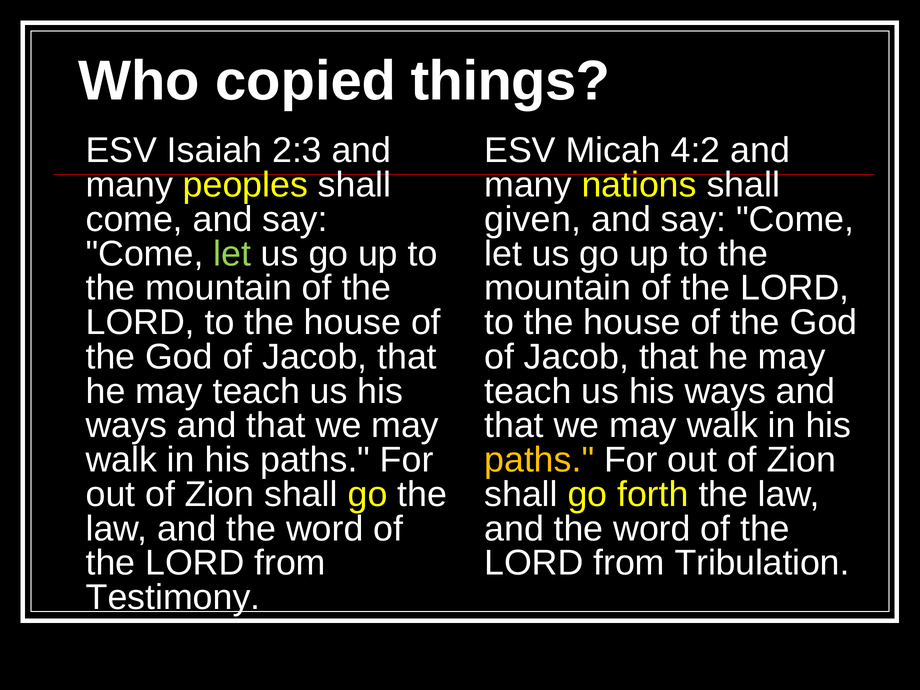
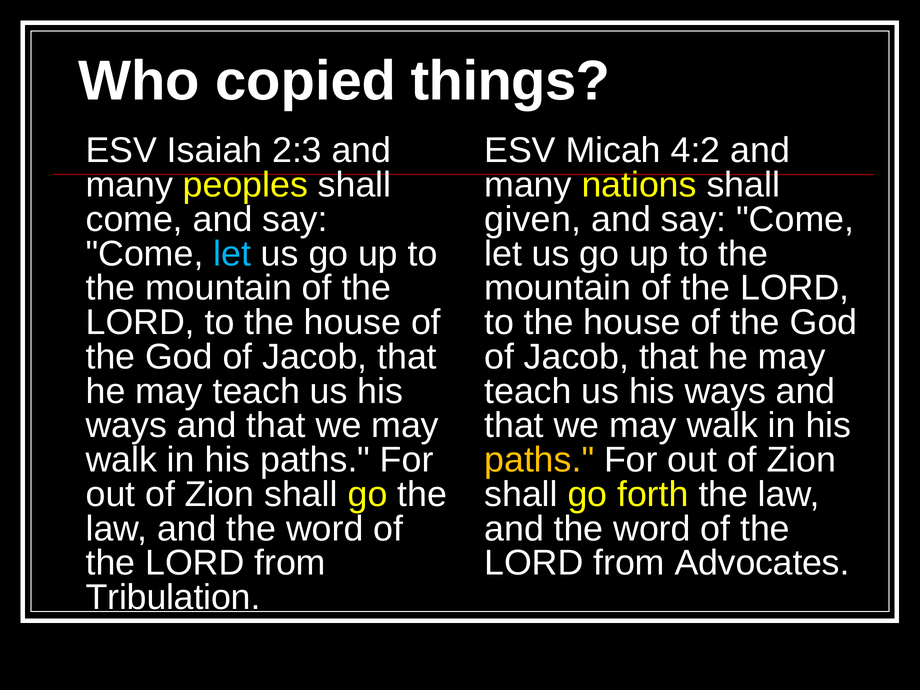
let at (232, 254) colour: light green -> light blue
Tribulation: Tribulation -> Advocates
Testimony: Testimony -> Tribulation
